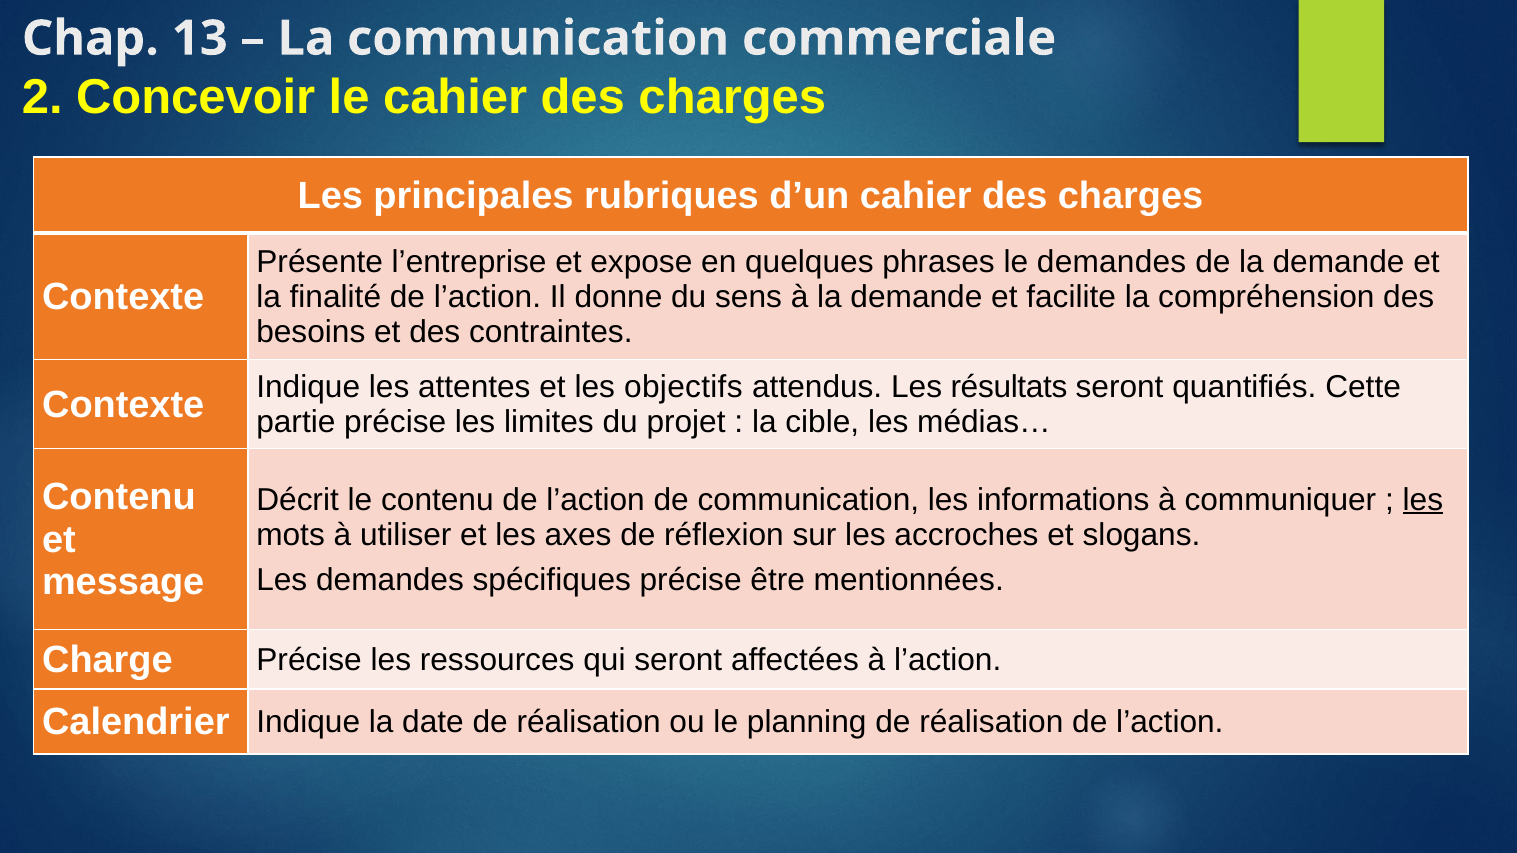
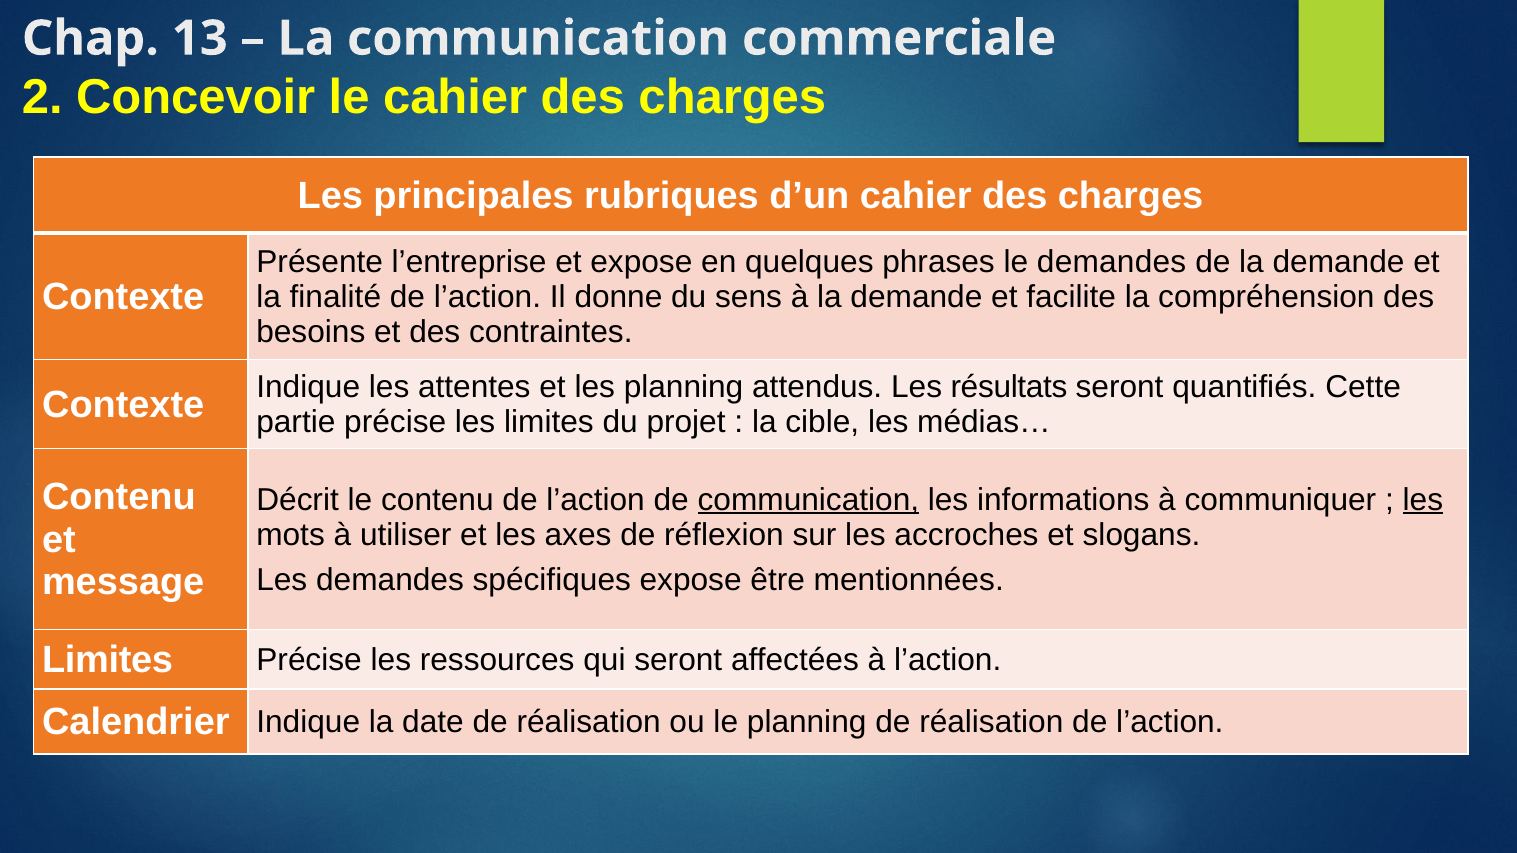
les objectifs: objectifs -> planning
communication at (808, 500) underline: none -> present
spécifiques précise: précise -> expose
Charge at (107, 660): Charge -> Limites
